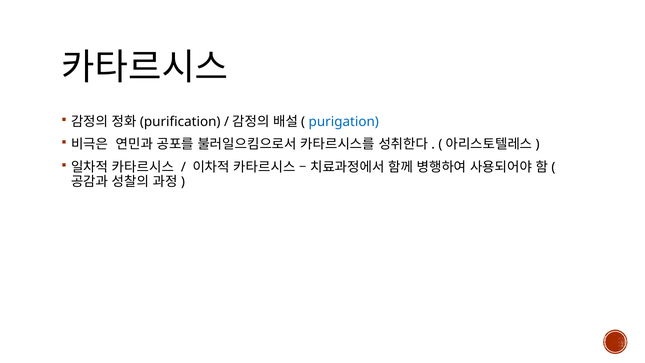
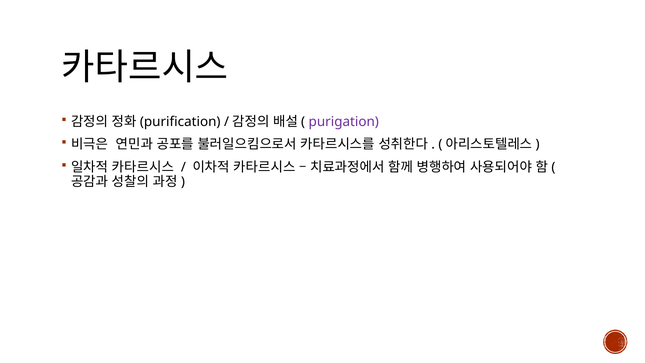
purigation colour: blue -> purple
